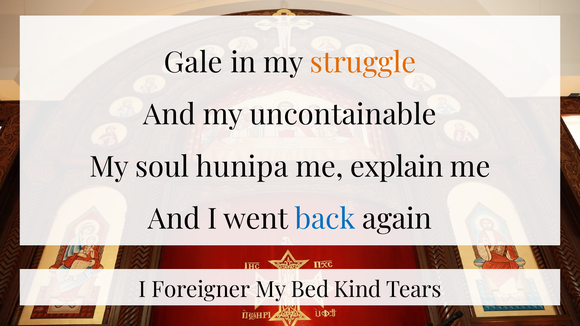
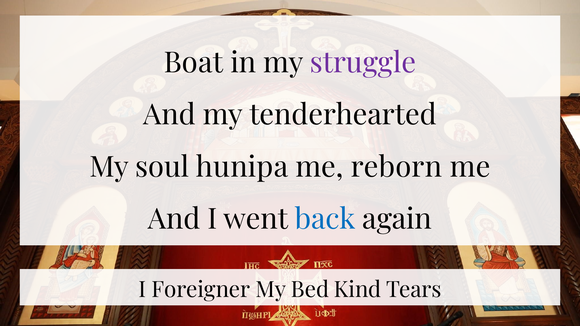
Gale: Gale -> Boat
struggle colour: orange -> purple
uncontainable: uncontainable -> tenderhearted
explain: explain -> reborn
